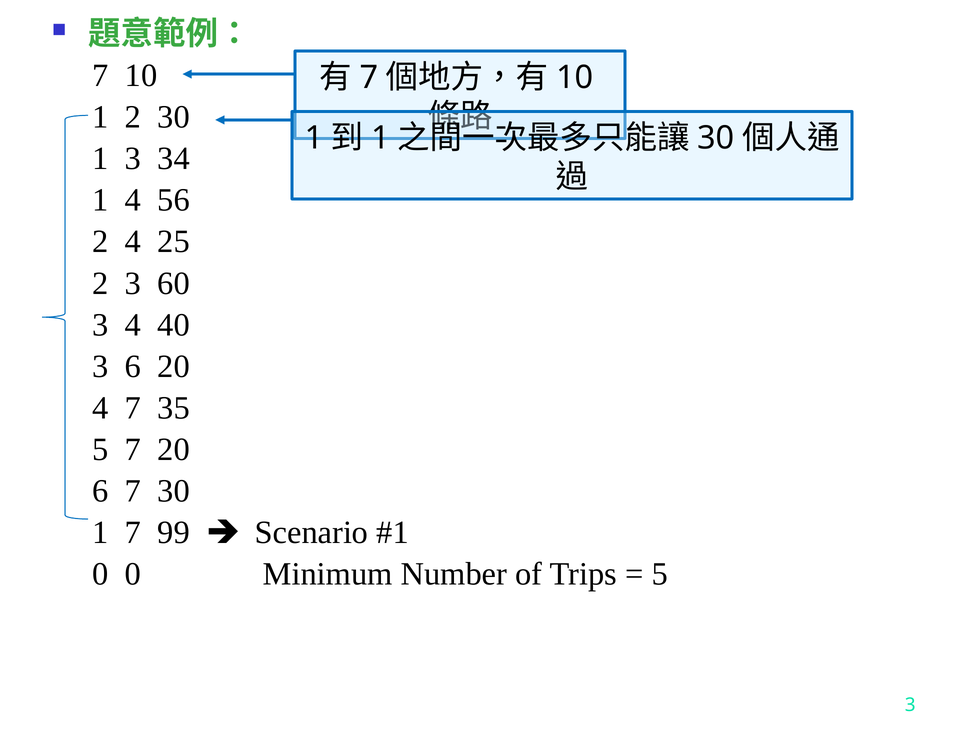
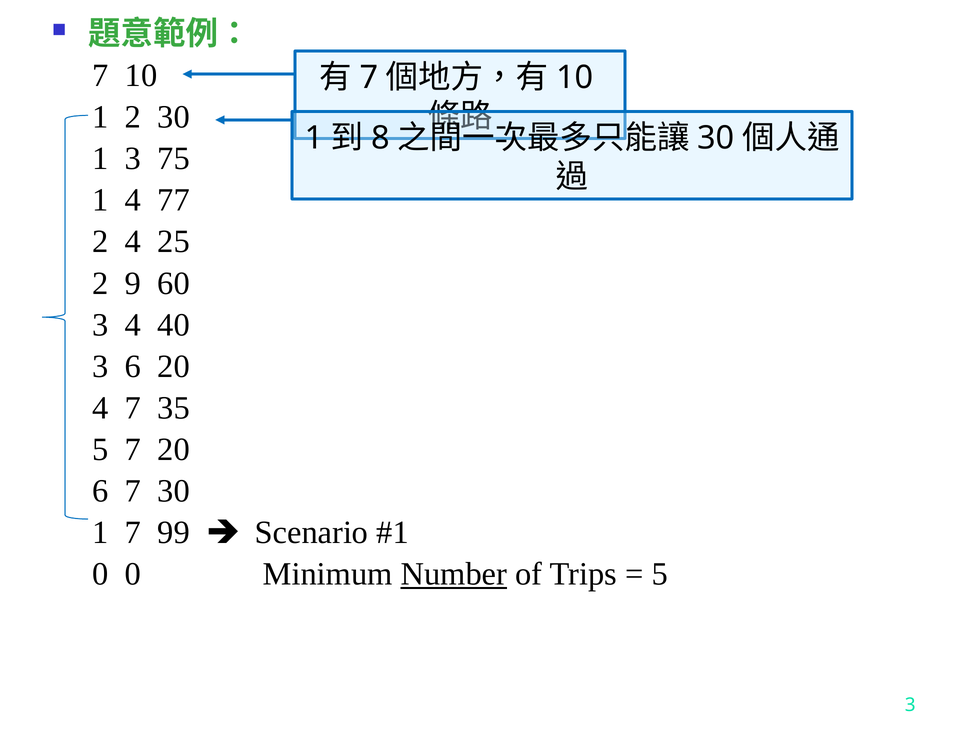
1 at (380, 138): 1 -> 8
34: 34 -> 75
56: 56 -> 77
2 3: 3 -> 9
Number underline: none -> present
